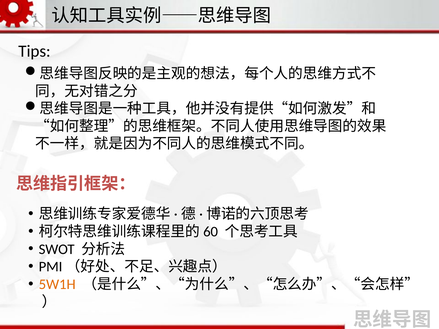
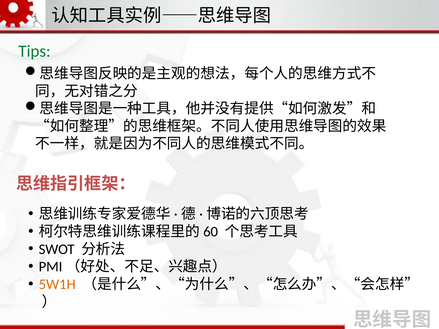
Tips colour: black -> green
